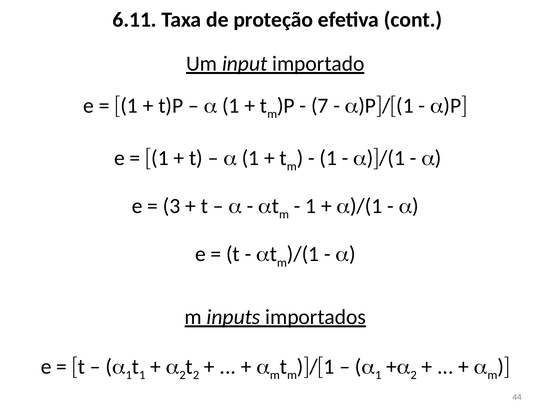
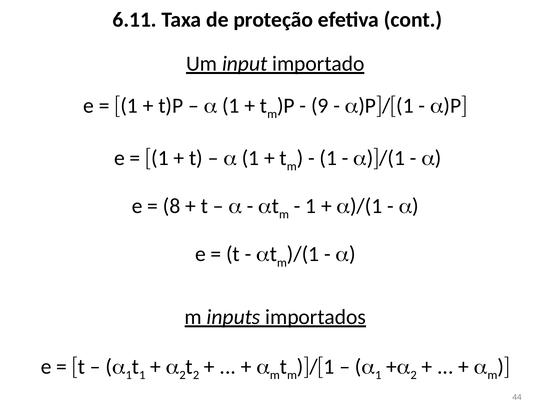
7: 7 -> 9
3: 3 -> 8
